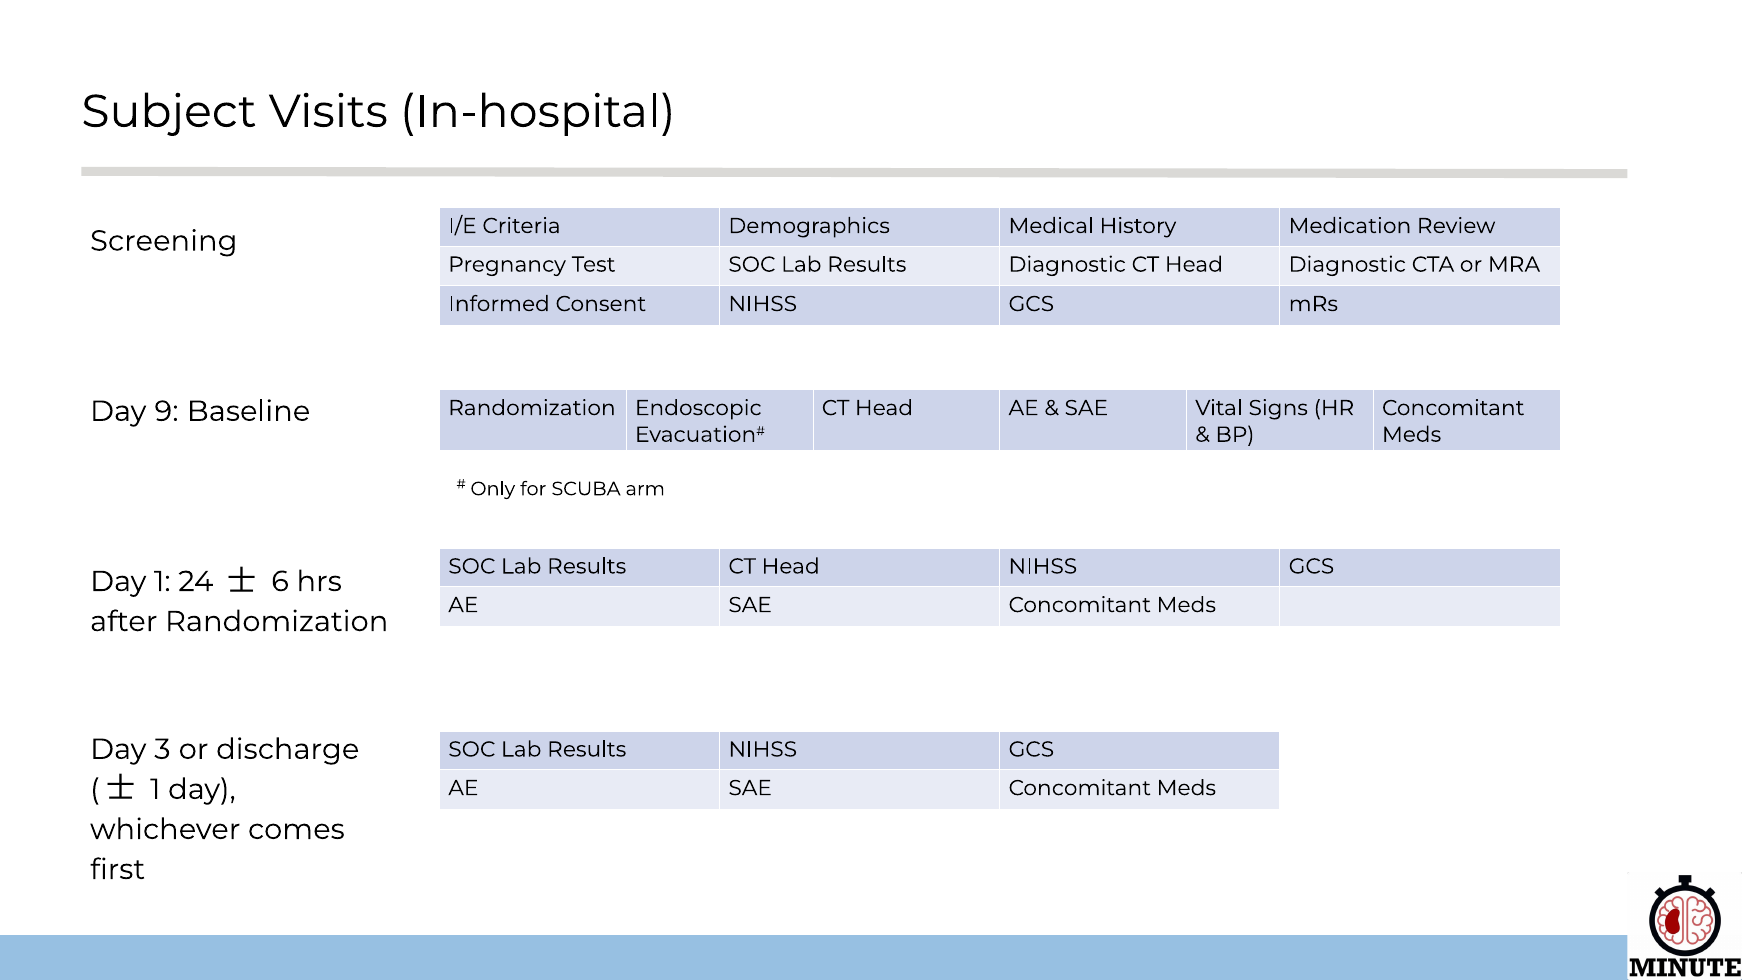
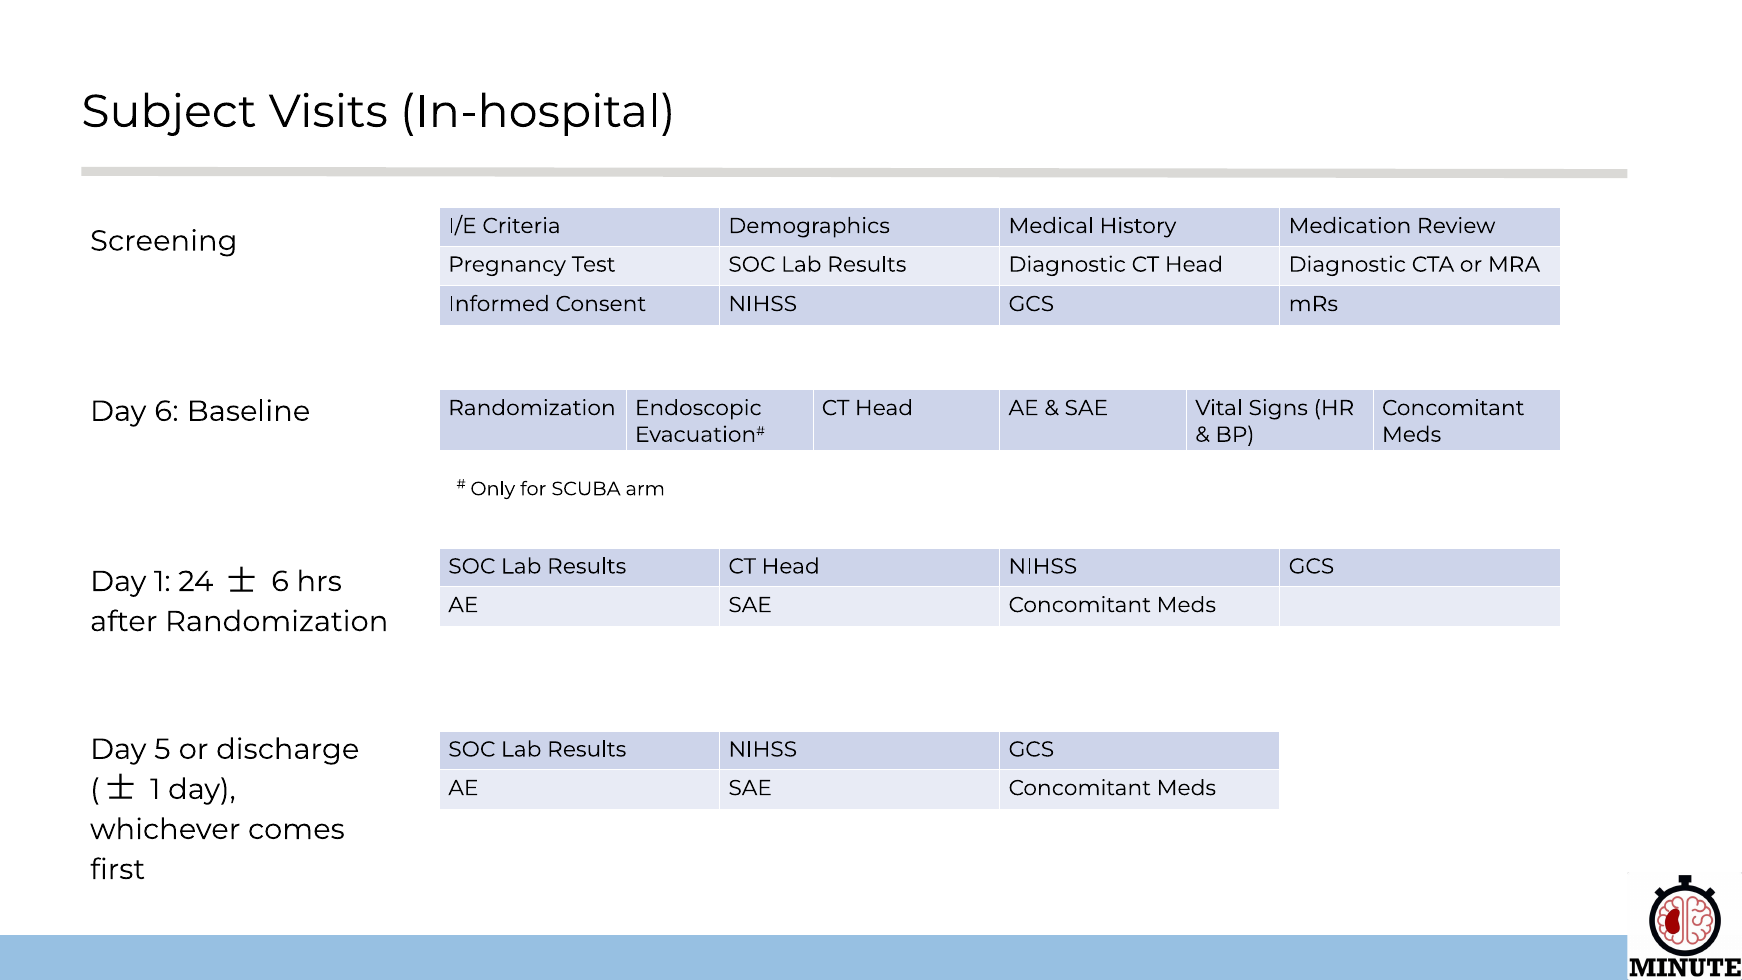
Day 9: 9 -> 6
3: 3 -> 5
